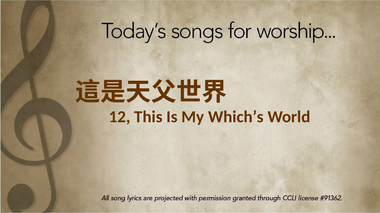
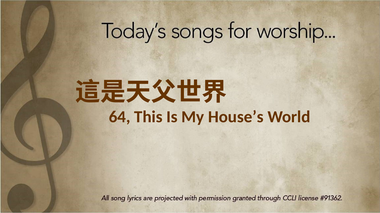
12: 12 -> 64
Which’s: Which’s -> House’s
